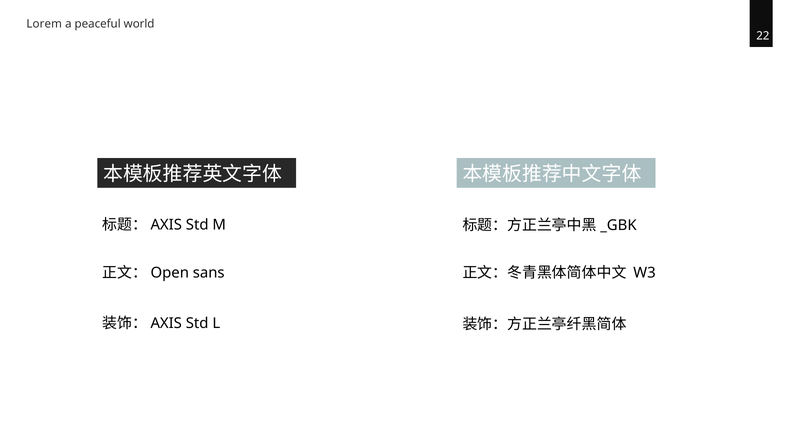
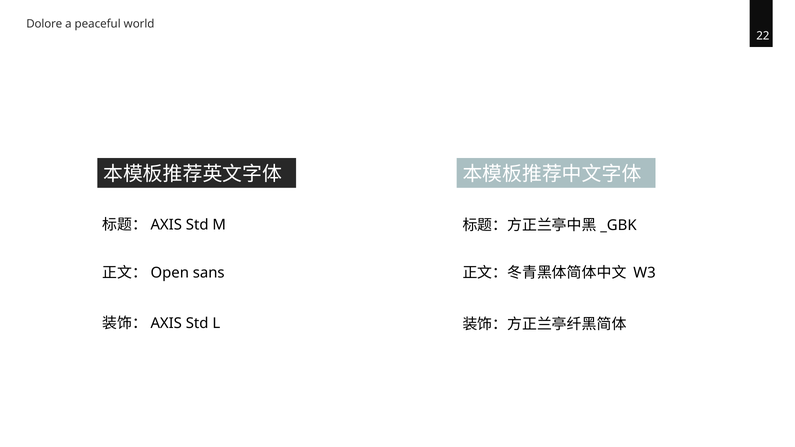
Lorem: Lorem -> Dolore
